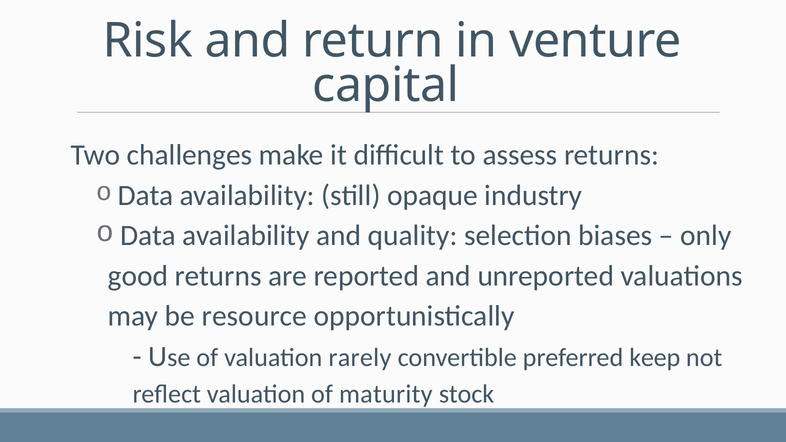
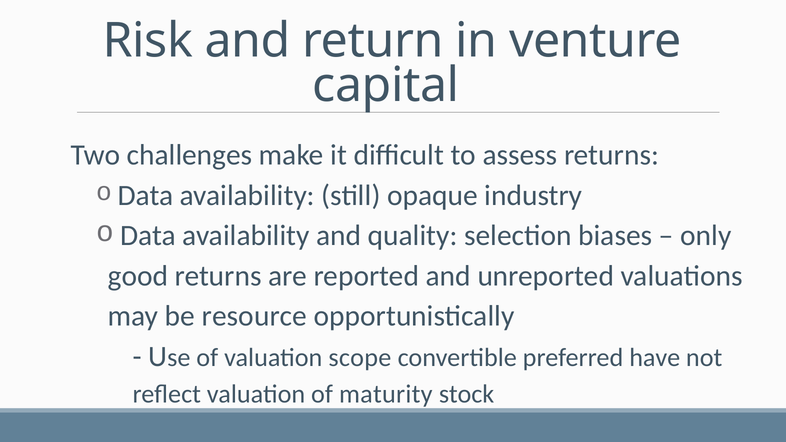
rarely: rarely -> scope
keep: keep -> have
